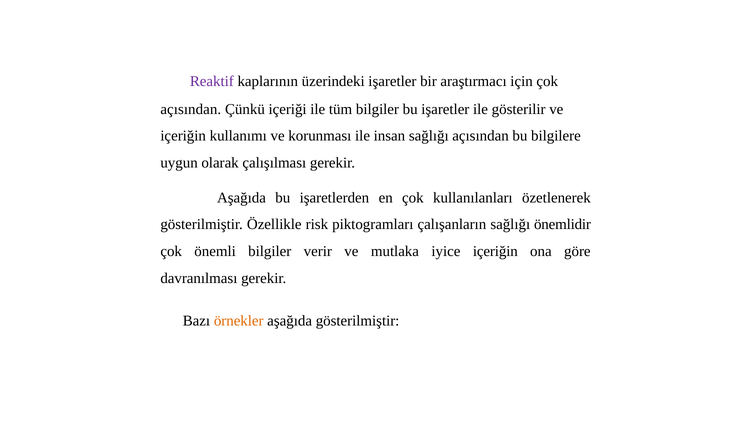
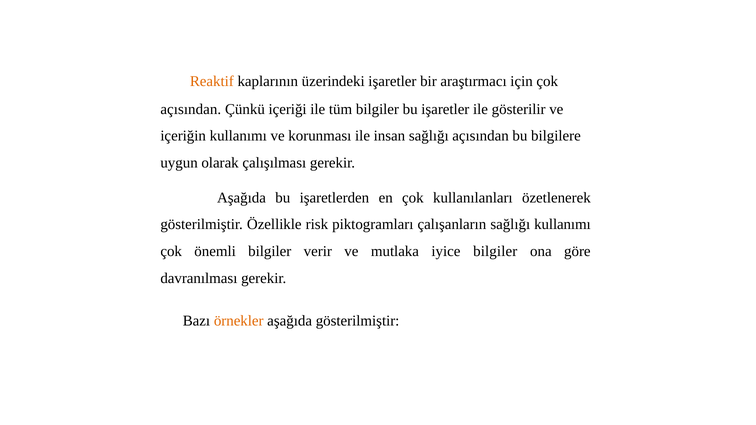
Reaktif colour: purple -> orange
sağlığı önemlidir: önemlidir -> kullanımı
iyice içeriğin: içeriğin -> bilgiler
